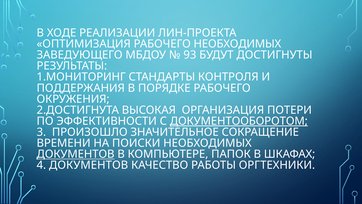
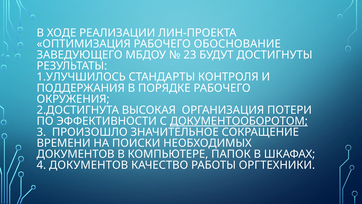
РАБОЧЕГО НЕОБХОДИМЫХ: НЕОБХОДИМЫХ -> ОБОСНОВАНИЕ
93: 93 -> 23
1.МОНИТОРИНГ: 1.МОНИТОРИНГ -> 1.УЛУЧШИЛОСЬ
ДОКУМЕНТОВ at (76, 154) underline: present -> none
